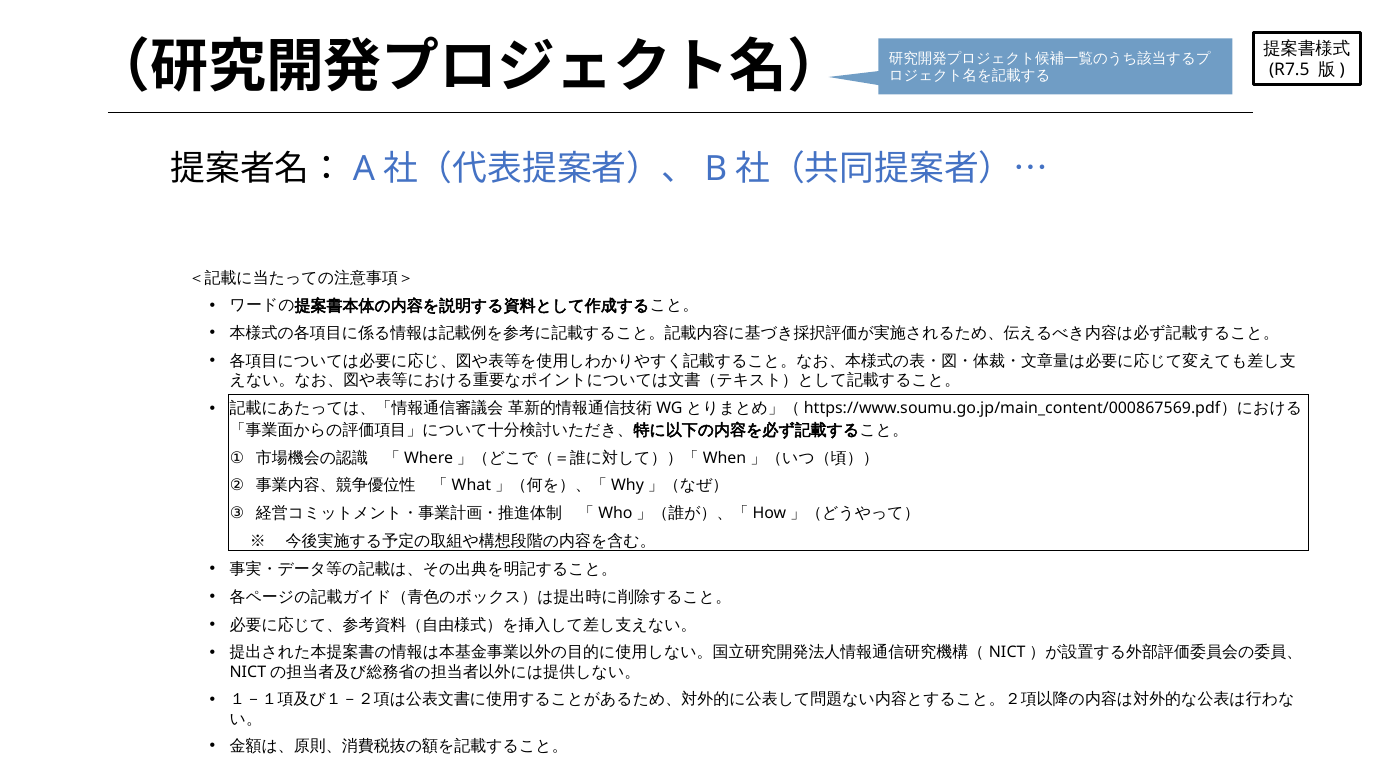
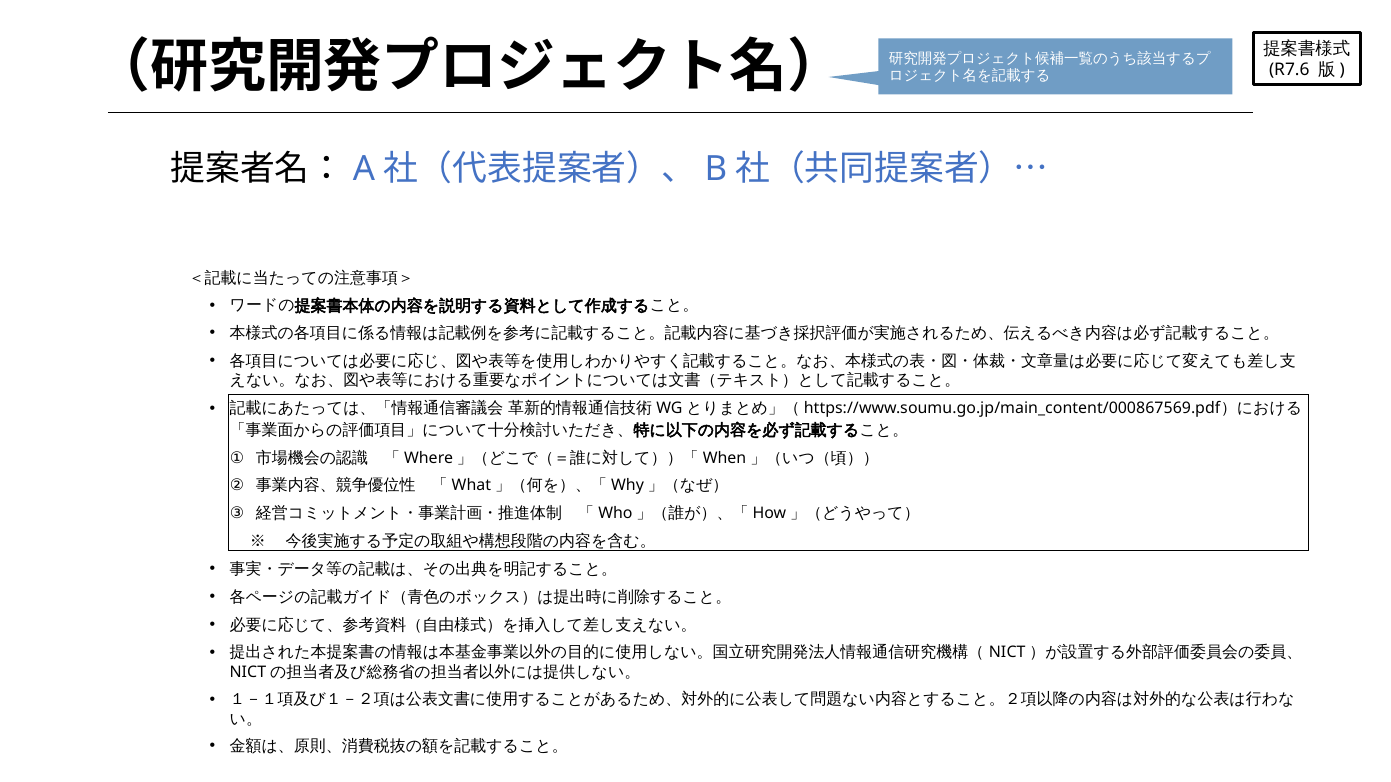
R7.5: R7.5 -> R7.6
